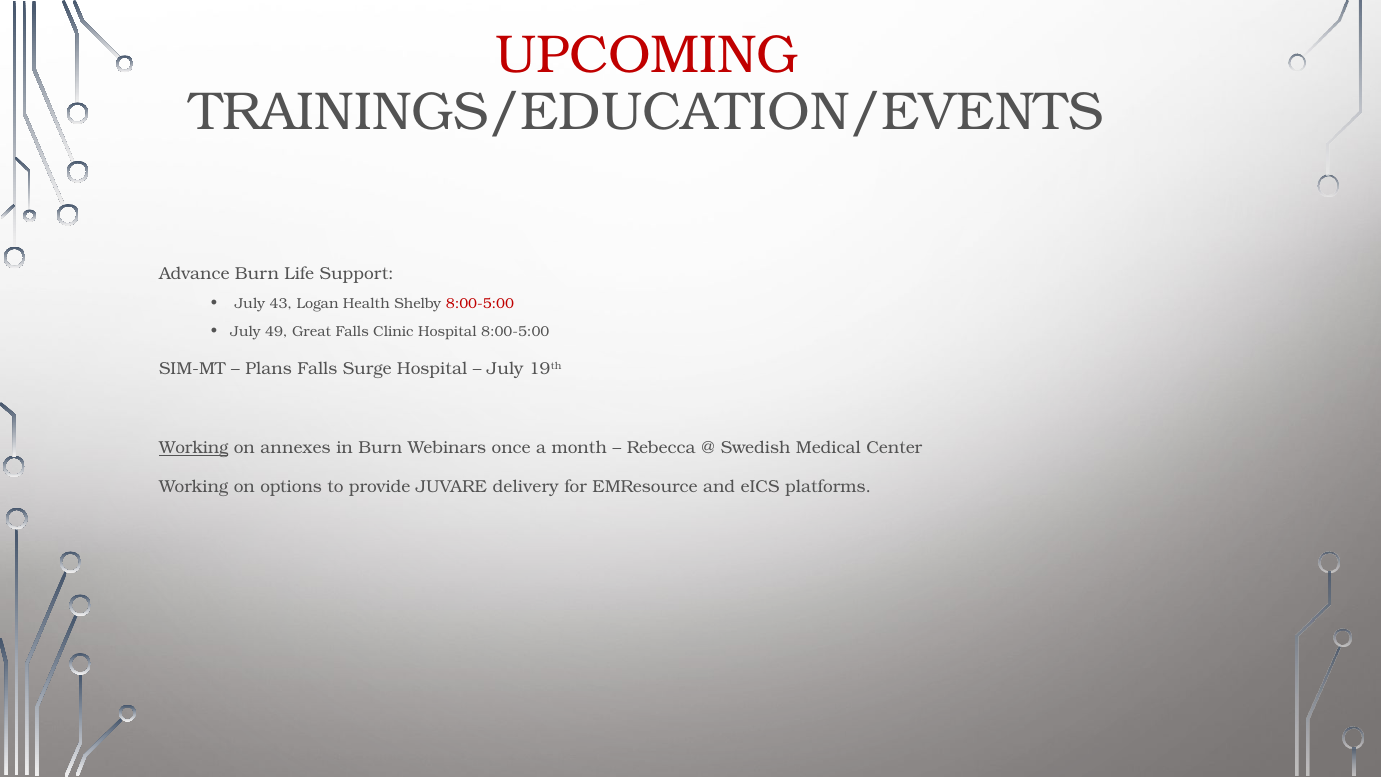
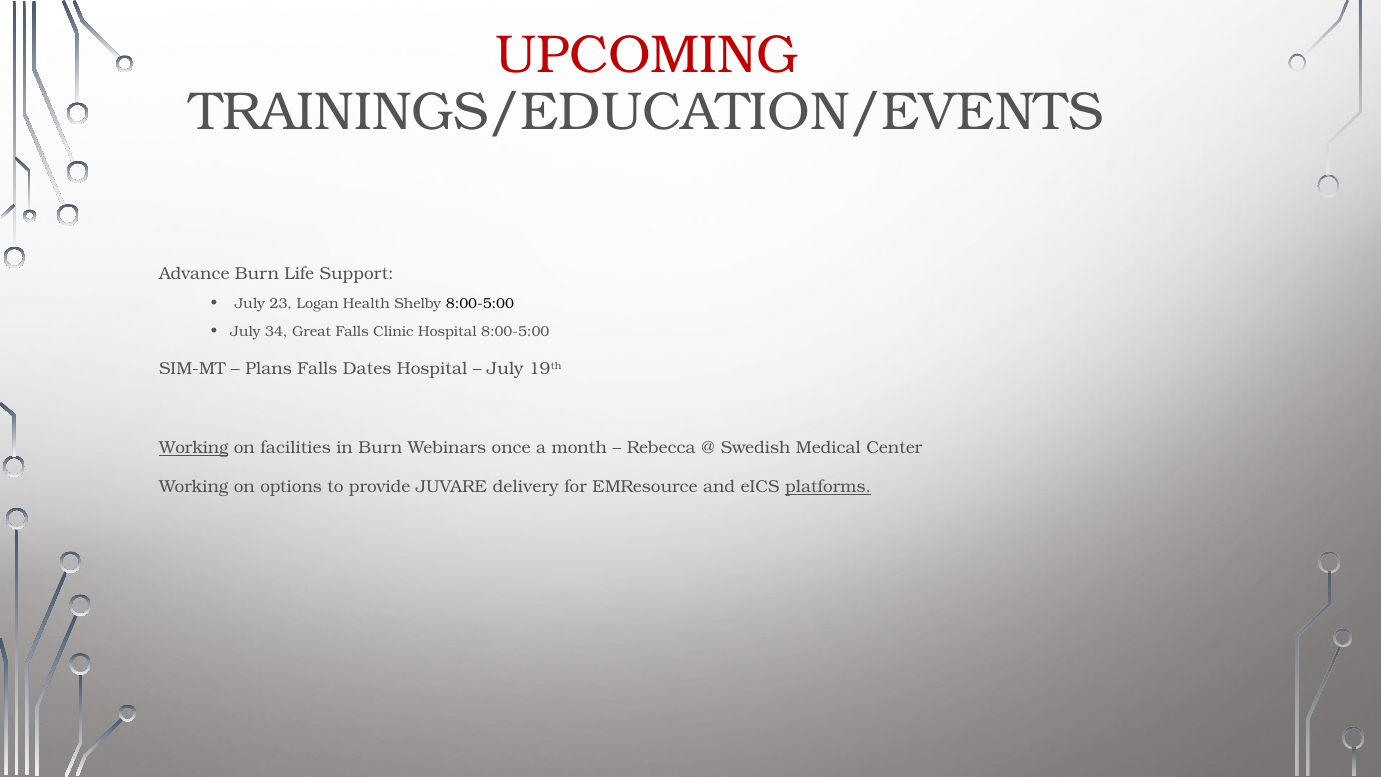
43: 43 -> 23
8:00-5:00 at (480, 303) colour: red -> black
49: 49 -> 34
Surge: Surge -> Dates
annexes: annexes -> facilities
platforms underline: none -> present
